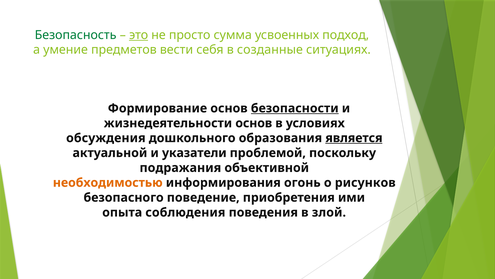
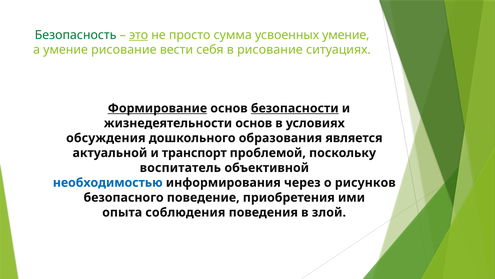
усвоенных подход: подход -> умение
умение предметов: предметов -> рисование
в созданные: созданные -> рисование
Формирование underline: none -> present
является underline: present -> none
указатели: указатели -> транспорт
подражания: подражания -> воспитатель
необходимостью colour: orange -> blue
огонь: огонь -> через
